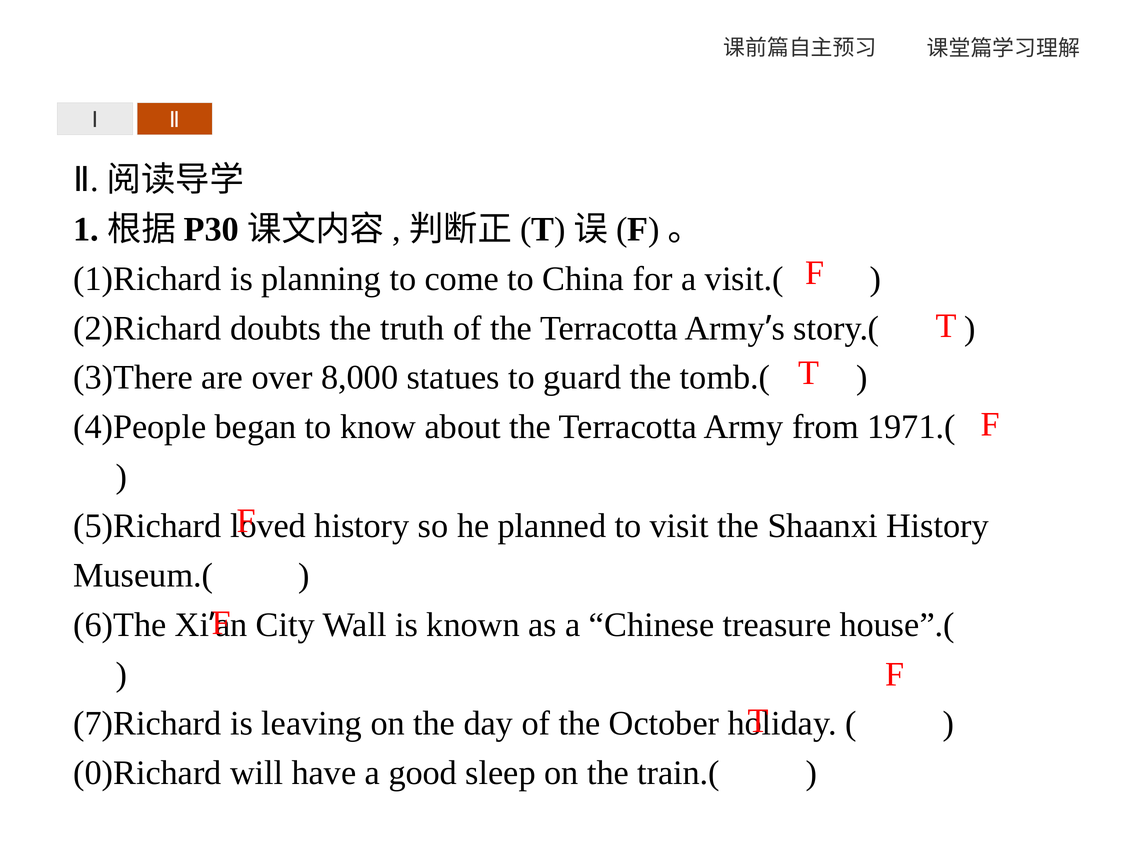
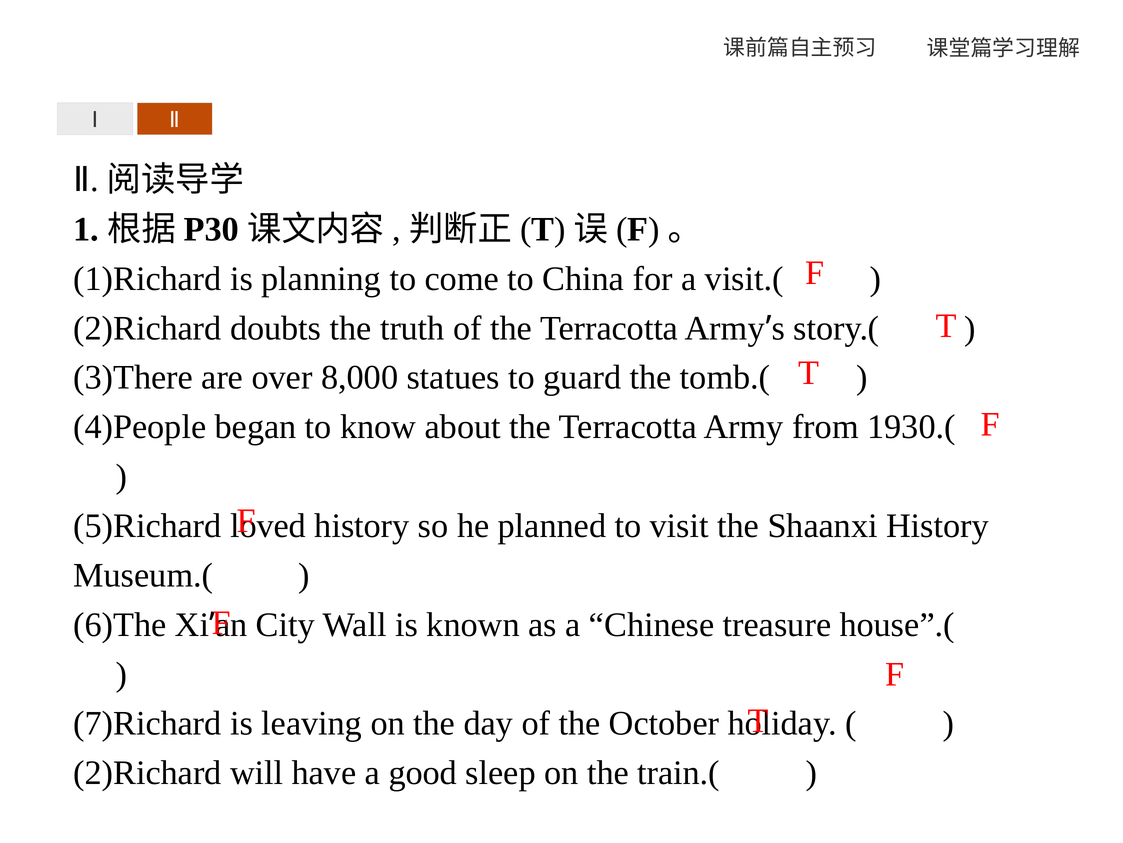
1971.(: 1971.( -> 1930.(
0)Richard at (147, 772): 0)Richard -> 2)Richard
